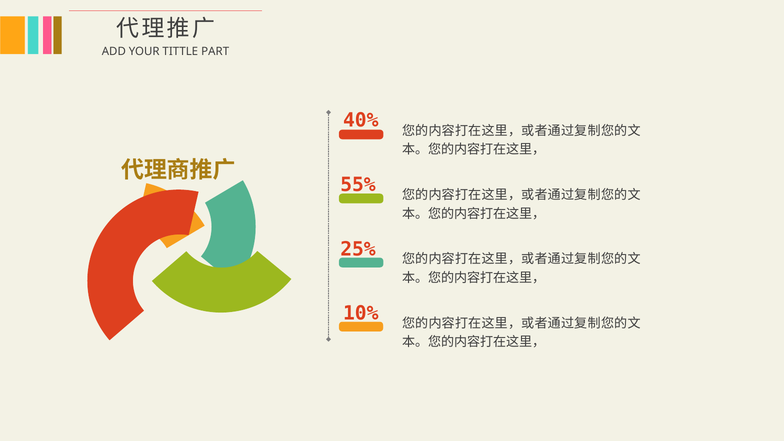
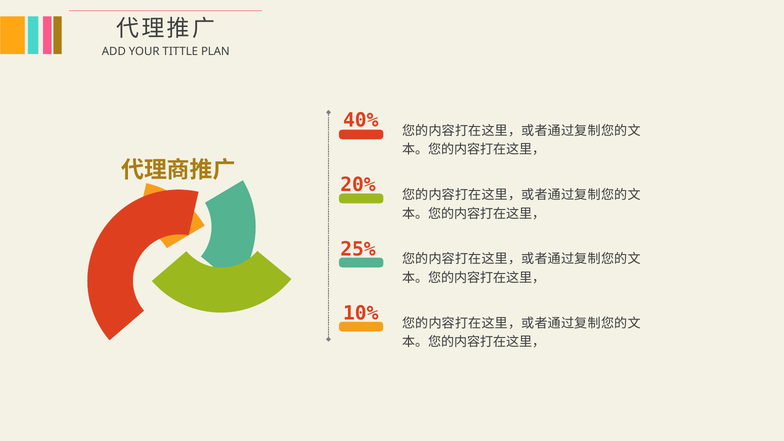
PART: PART -> PLAN
55%: 55% -> 20%
